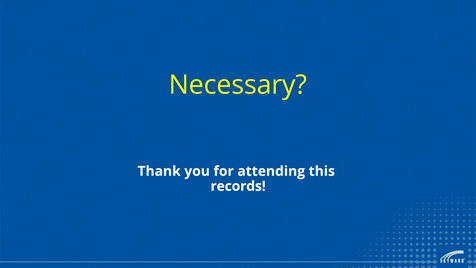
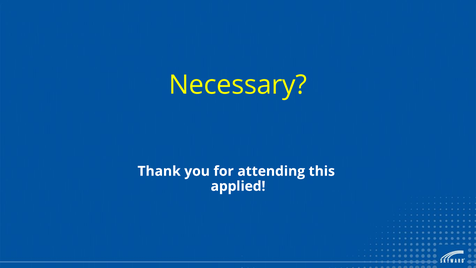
records: records -> applied
